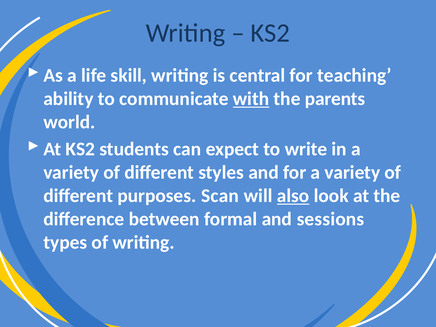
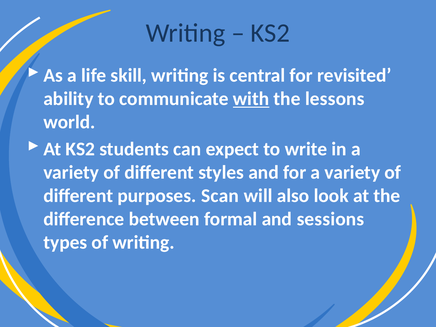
teaching: teaching -> revisited
parents: parents -> lessons
also underline: present -> none
